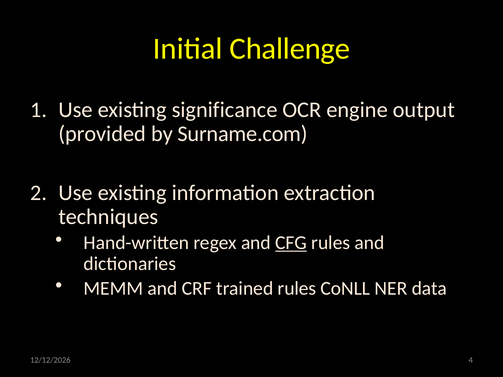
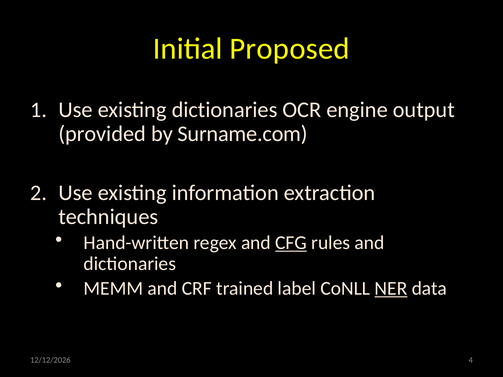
Challenge: Challenge -> Proposed
existing significance: significance -> dictionaries
trained rules: rules -> label
NER underline: none -> present
